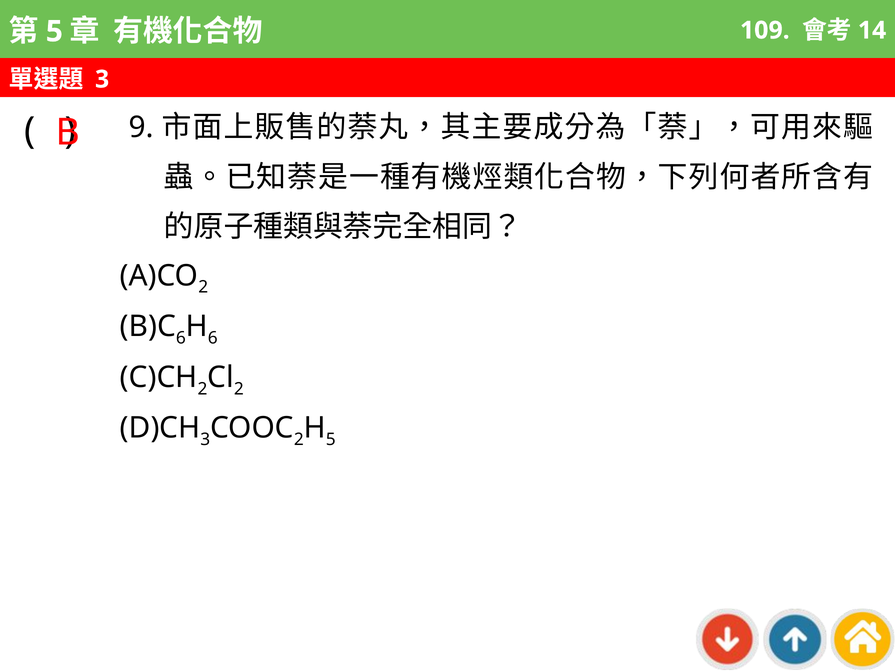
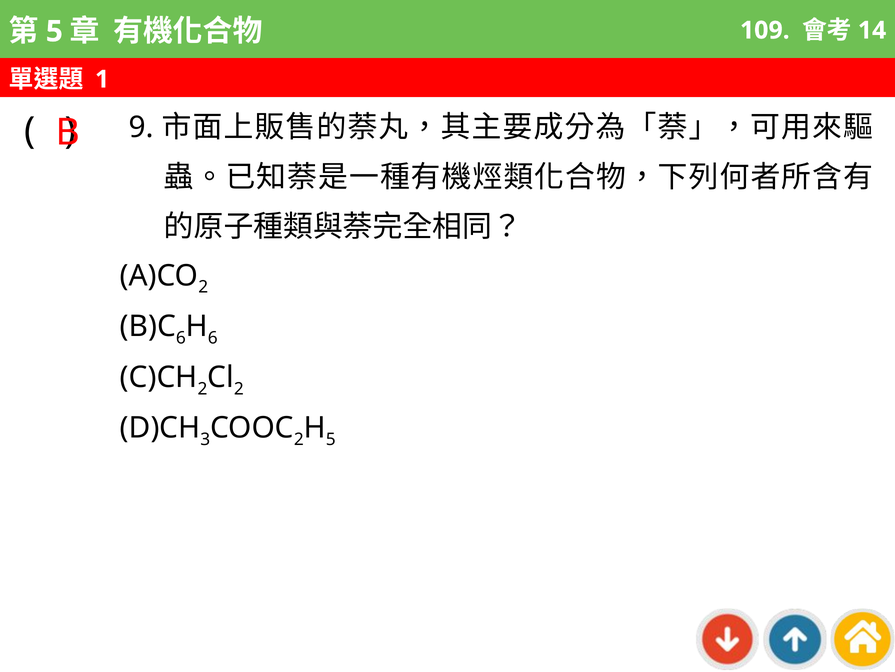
3 at (102, 79): 3 -> 1
